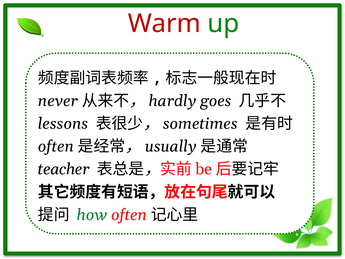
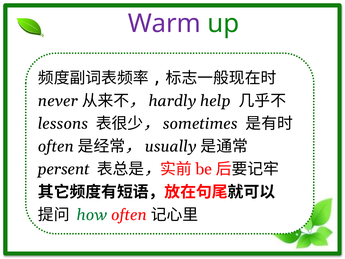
Warm colour: red -> purple
goes: goes -> help
teacher: teacher -> persent
